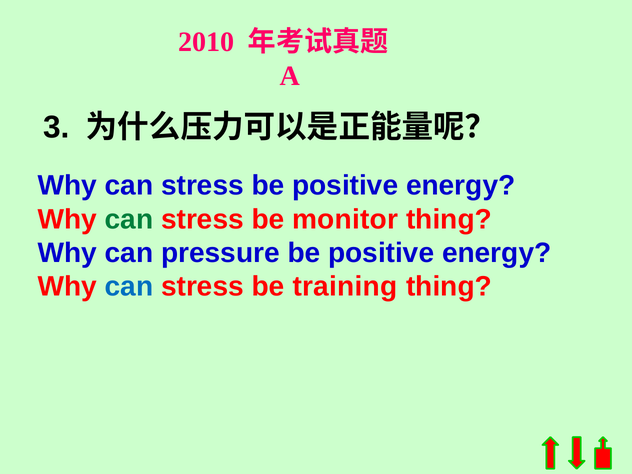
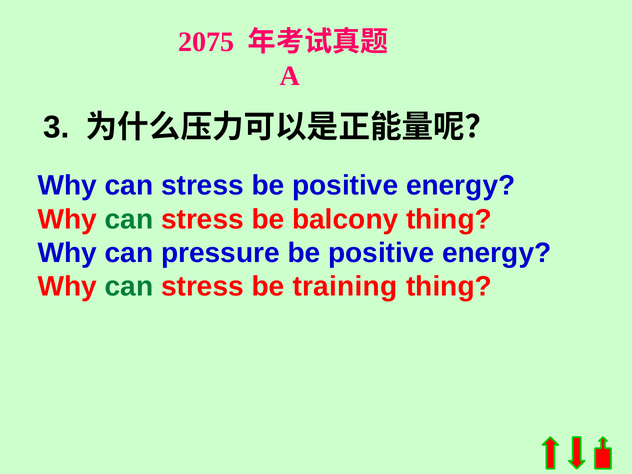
2010: 2010 -> 2075
monitor: monitor -> balcony
can at (129, 287) colour: blue -> green
